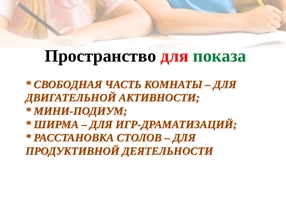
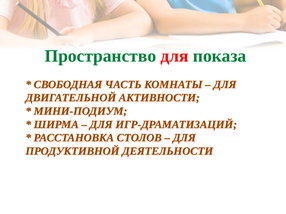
Пространство colour: black -> green
